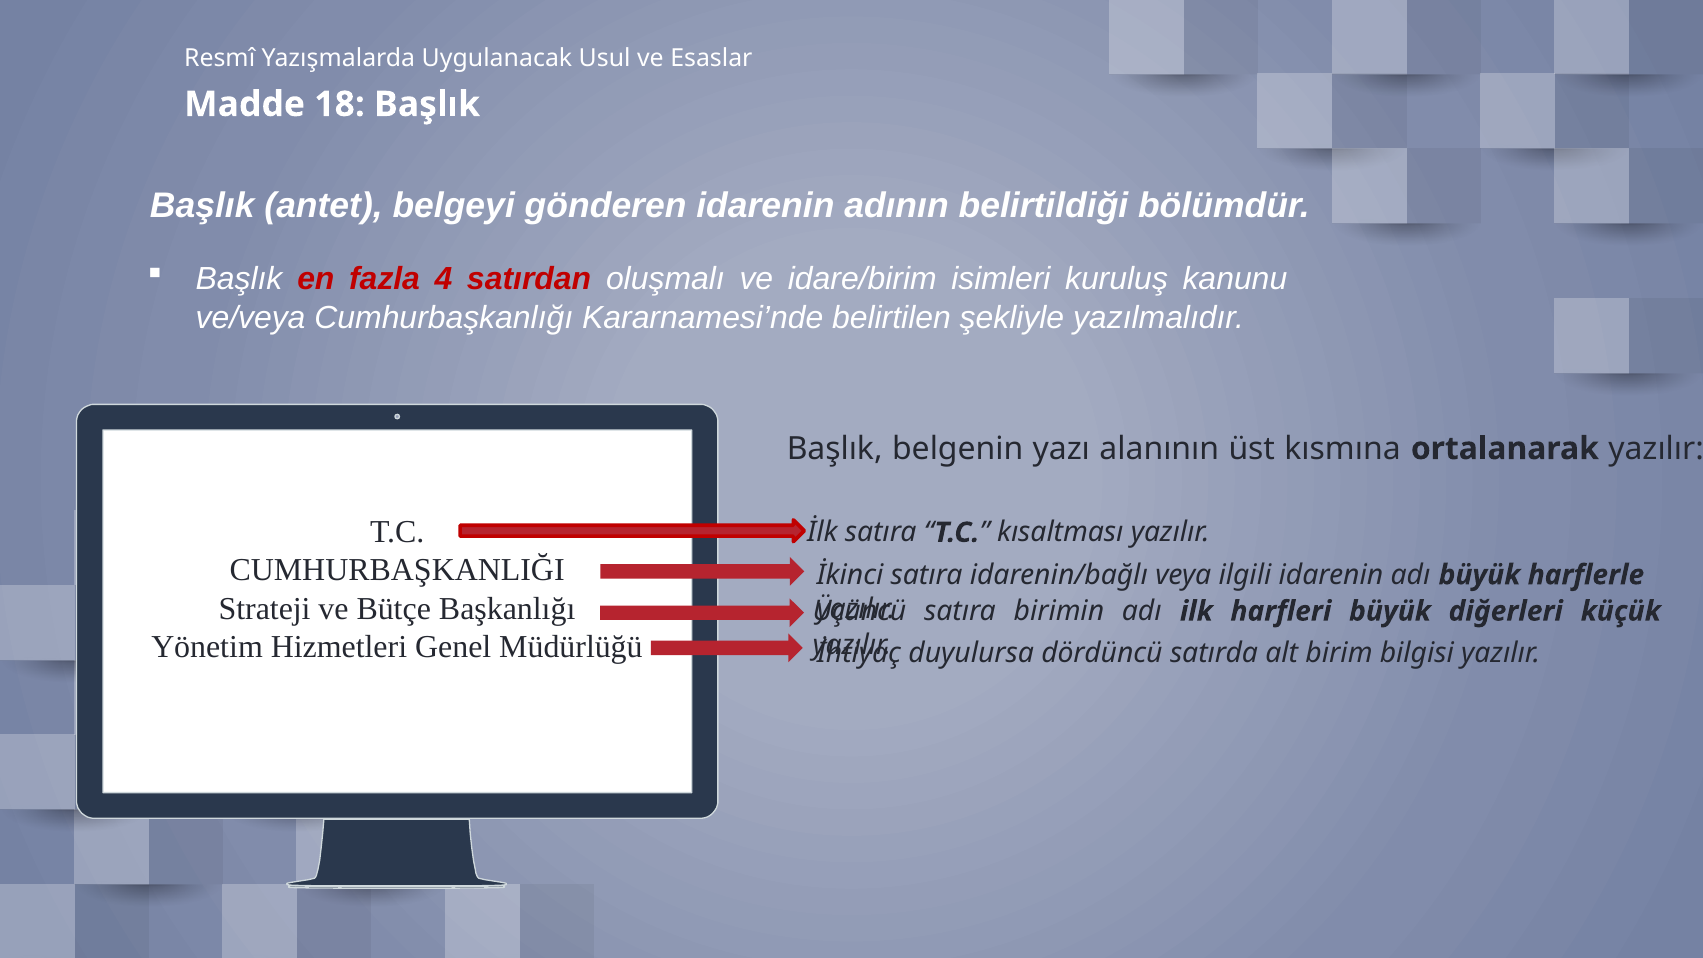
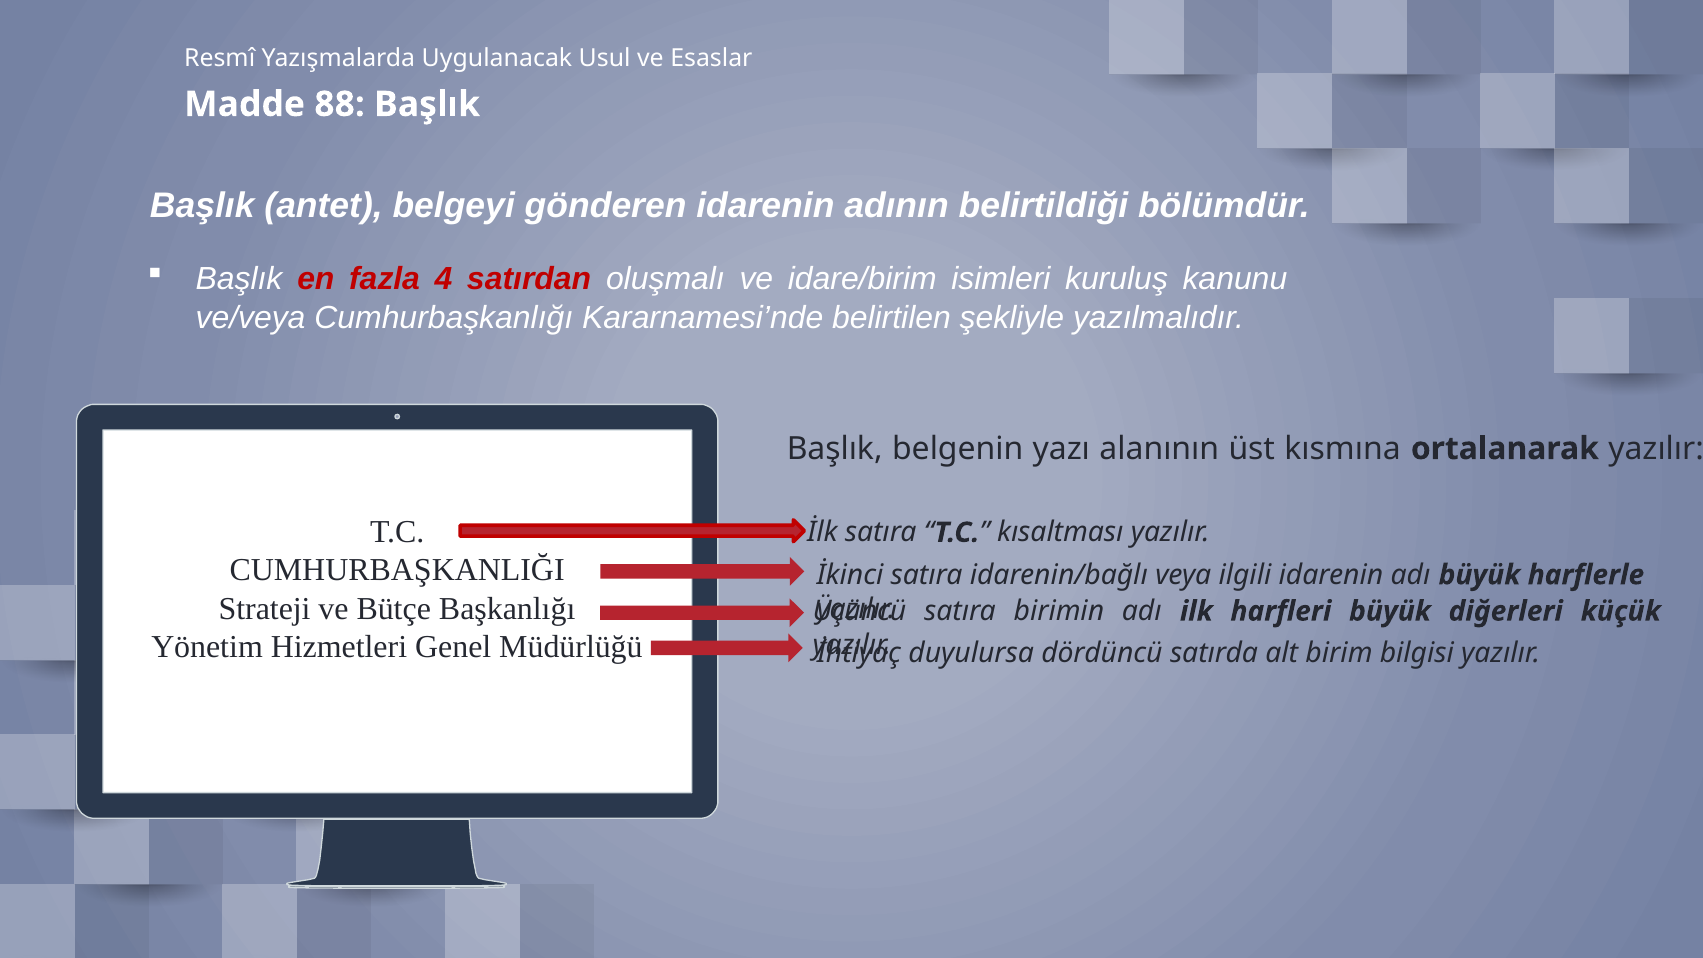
18: 18 -> 88
